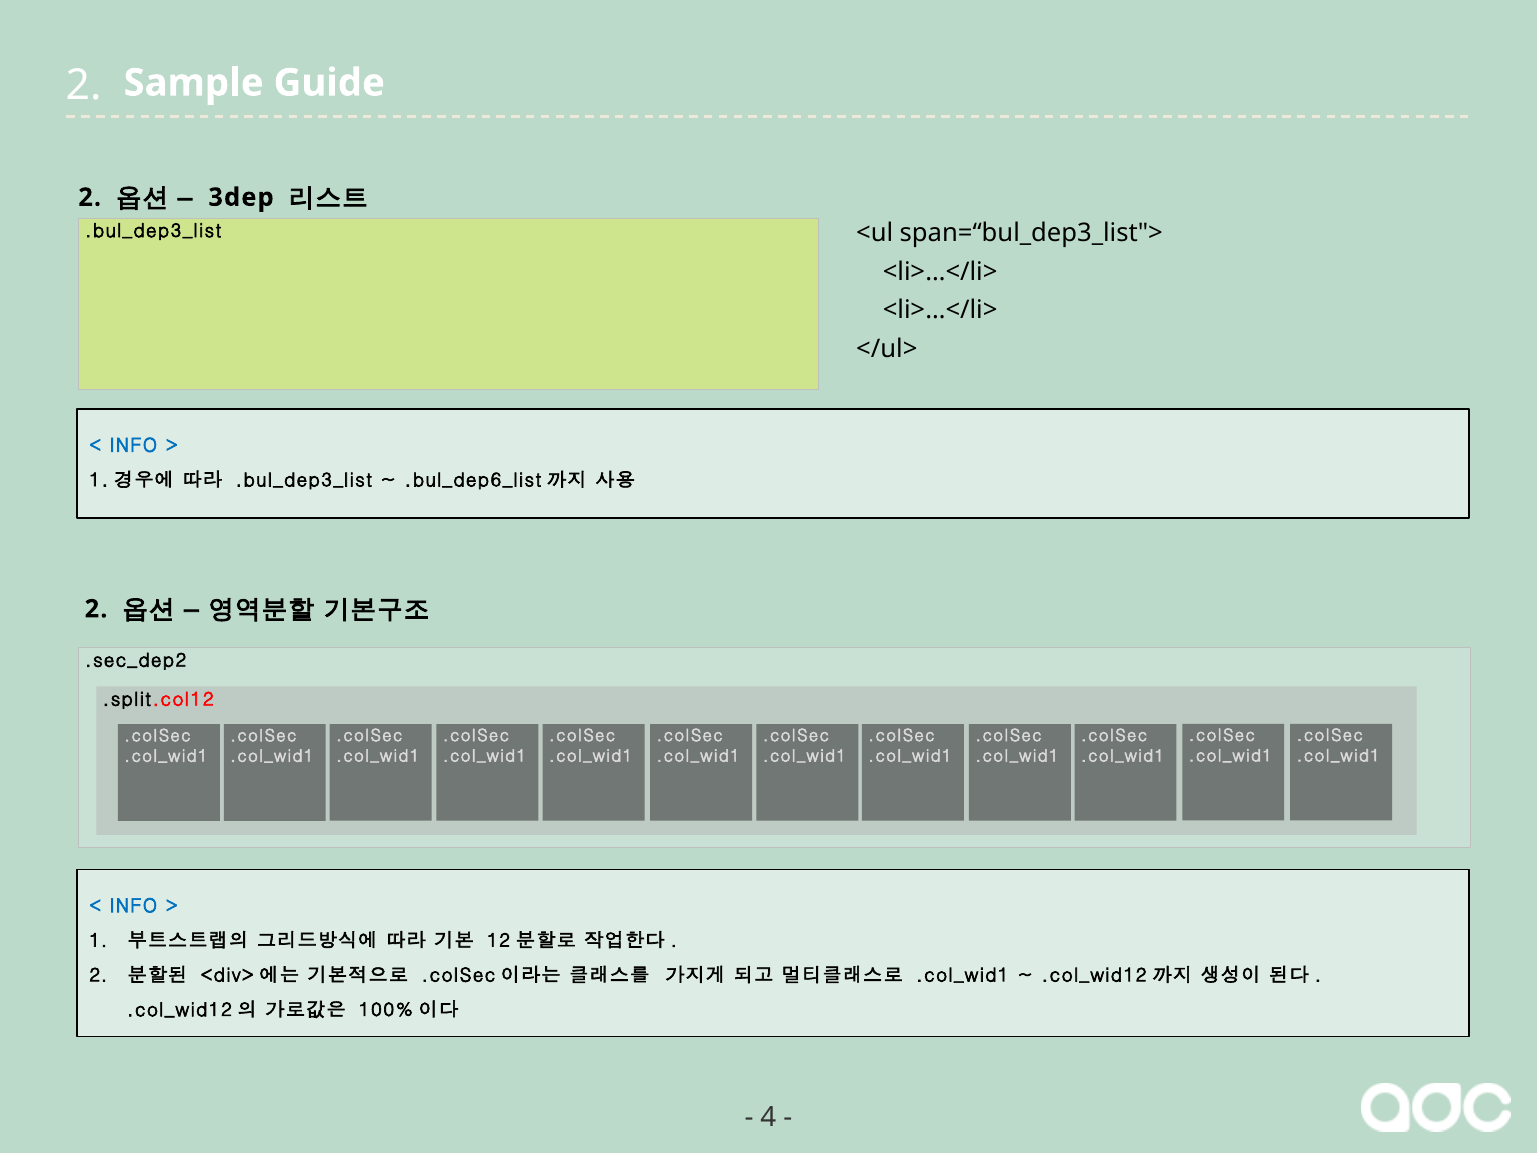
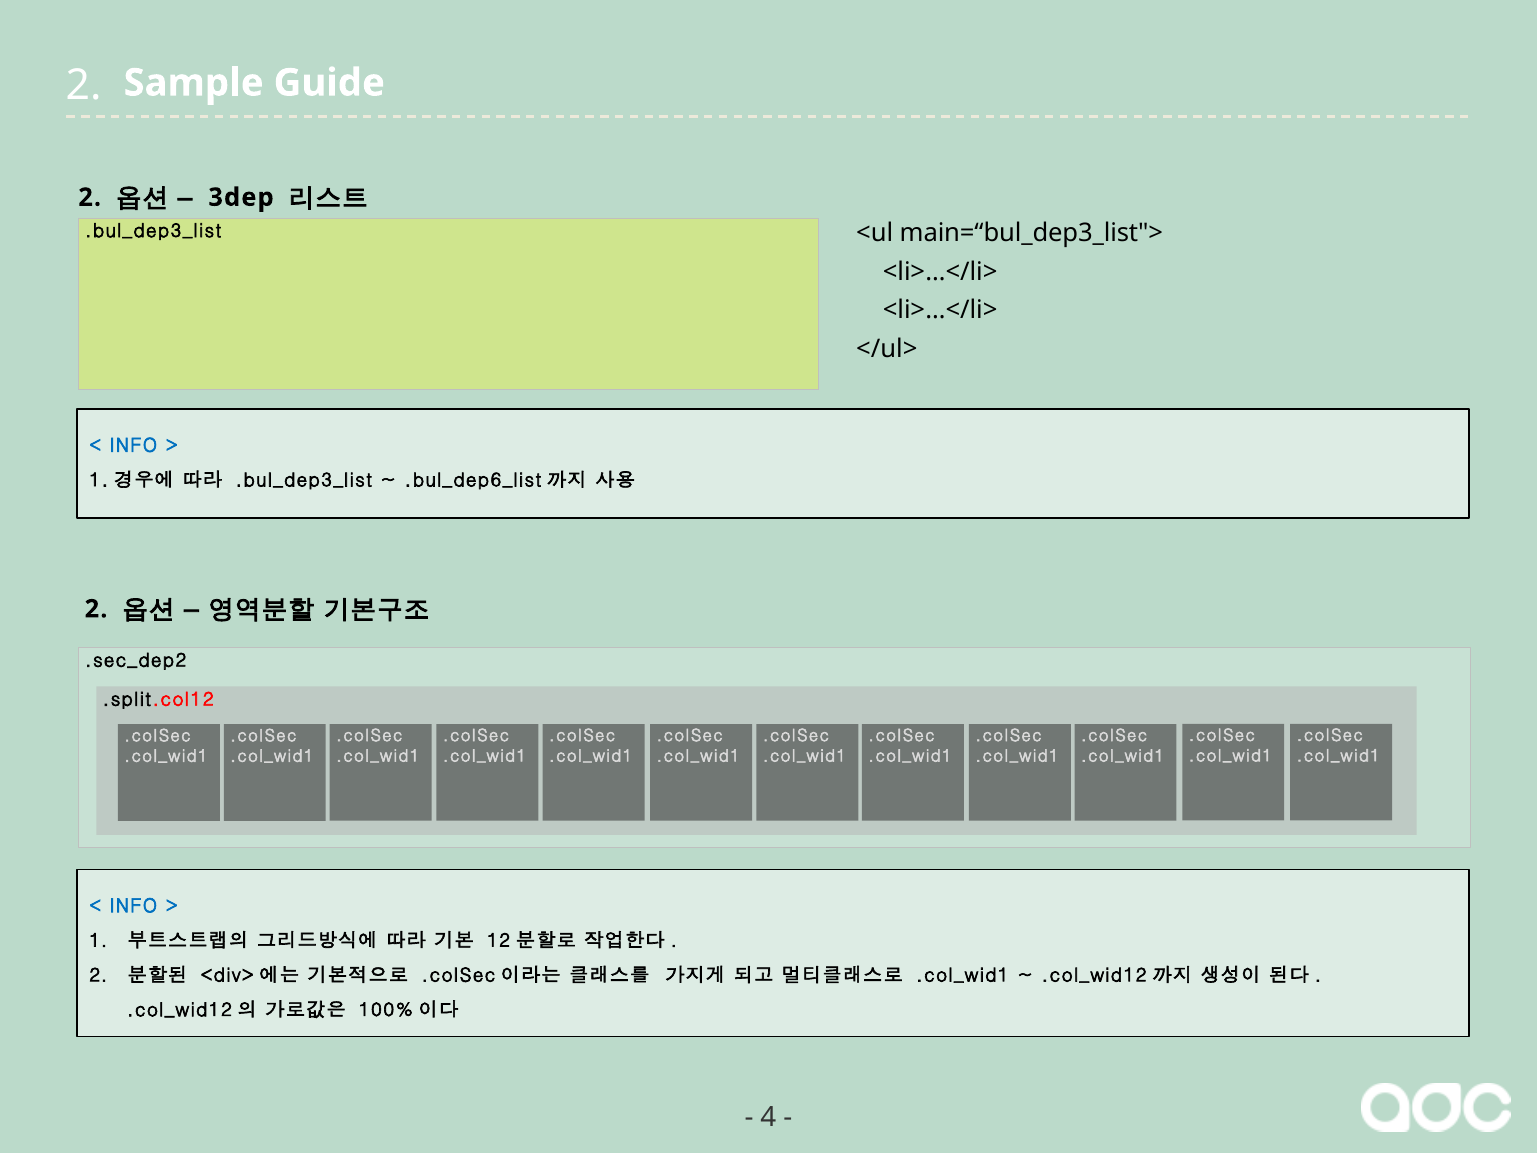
span=“bul_dep3_list">: span=“bul_dep3_list"> -> main=“bul_dep3_list">
